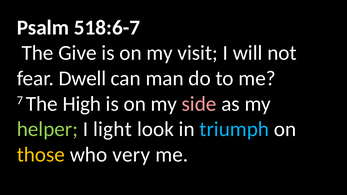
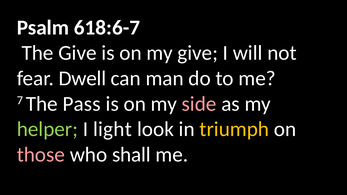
518:6-7: 518:6-7 -> 618:6-7
my visit: visit -> give
High: High -> Pass
triumph colour: light blue -> yellow
those colour: yellow -> pink
very: very -> shall
